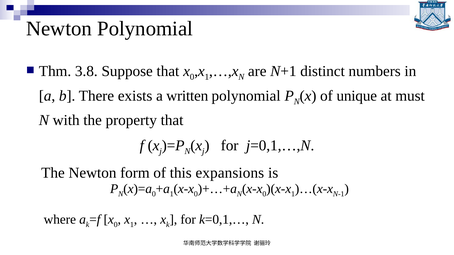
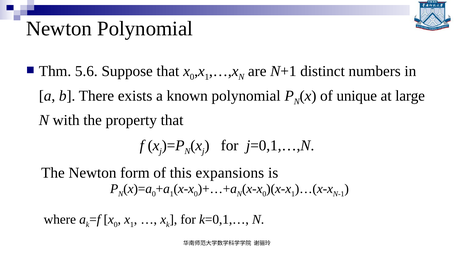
3.8: 3.8 -> 5.6
written: written -> known
must: must -> large
